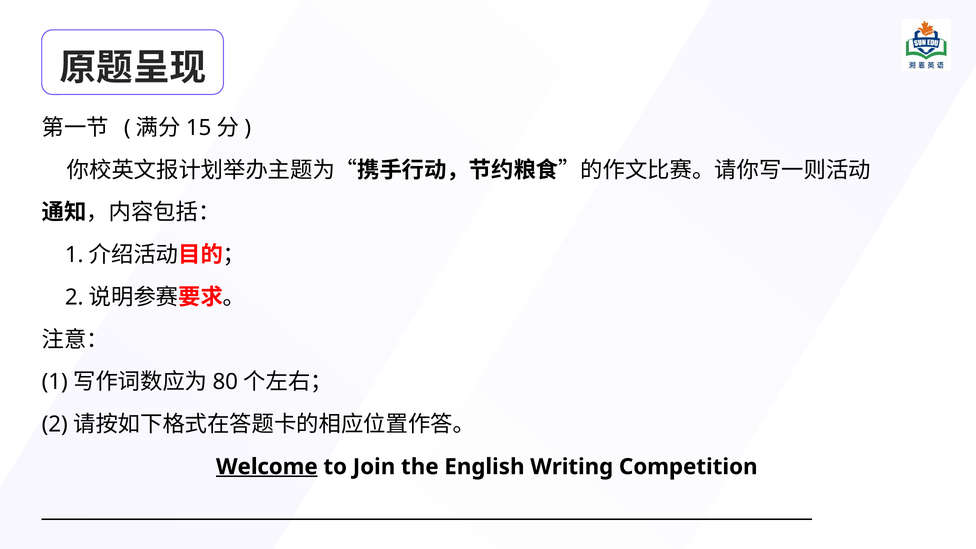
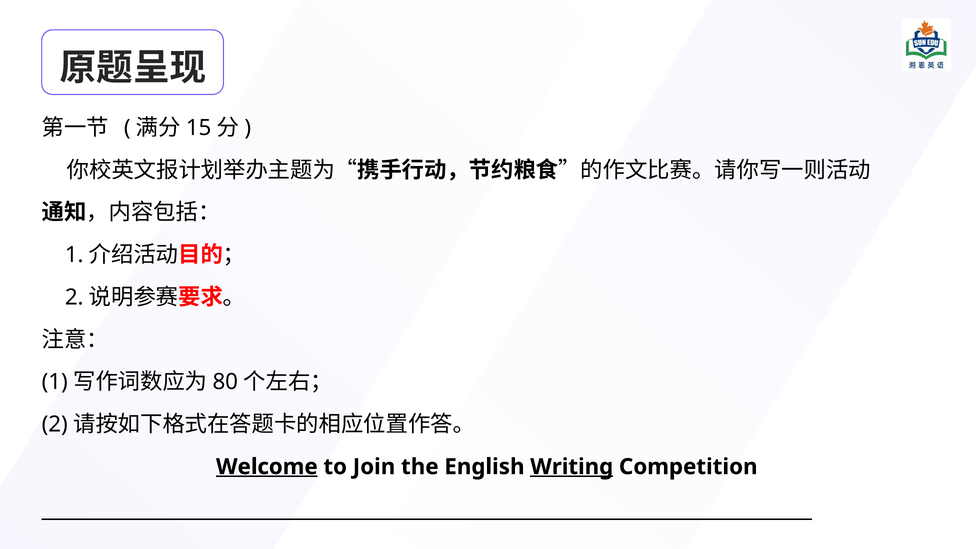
Writing underline: none -> present
